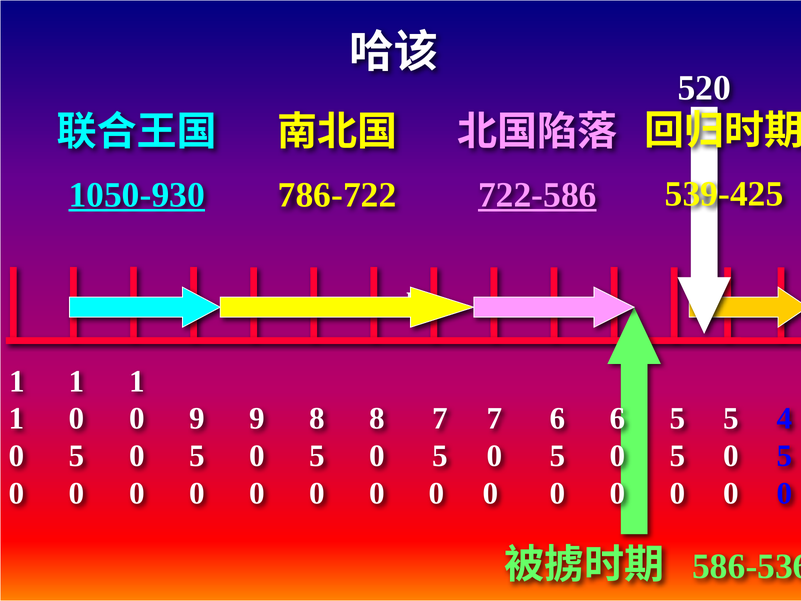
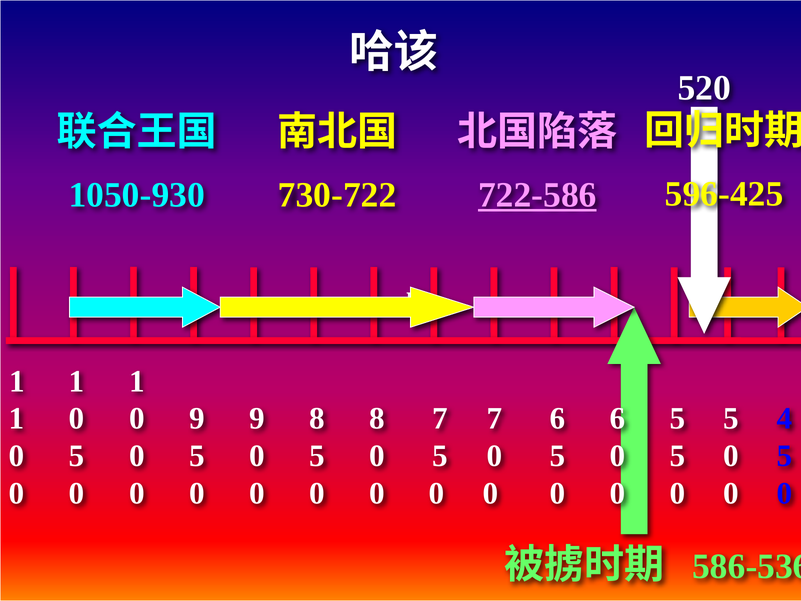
539-425: 539-425 -> 596-425
1050-930 underline: present -> none
786-722: 786-722 -> 730-722
